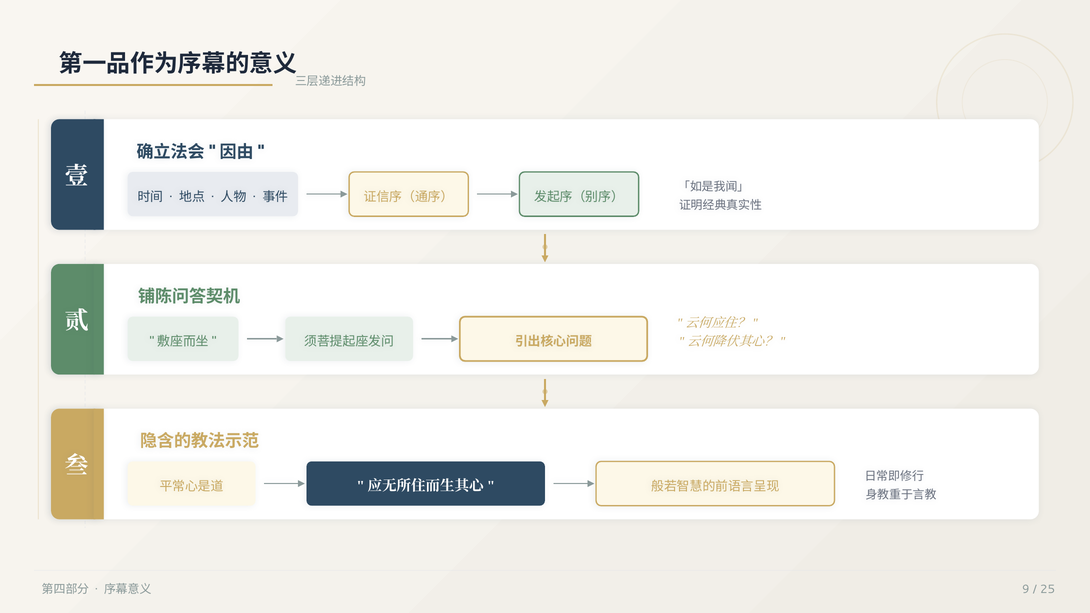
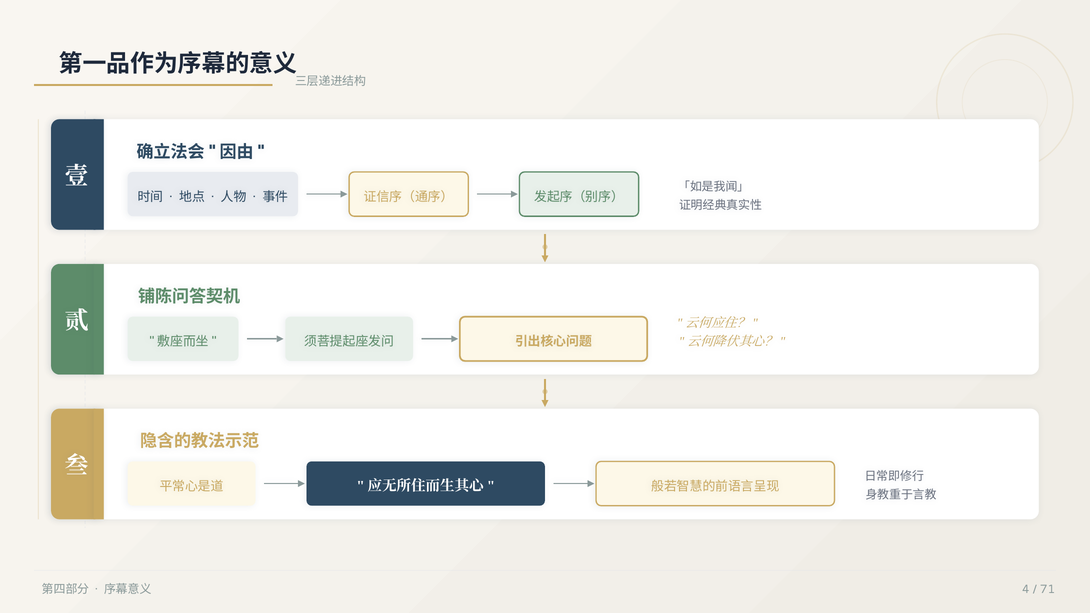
9: 9 -> 4
25: 25 -> 71
